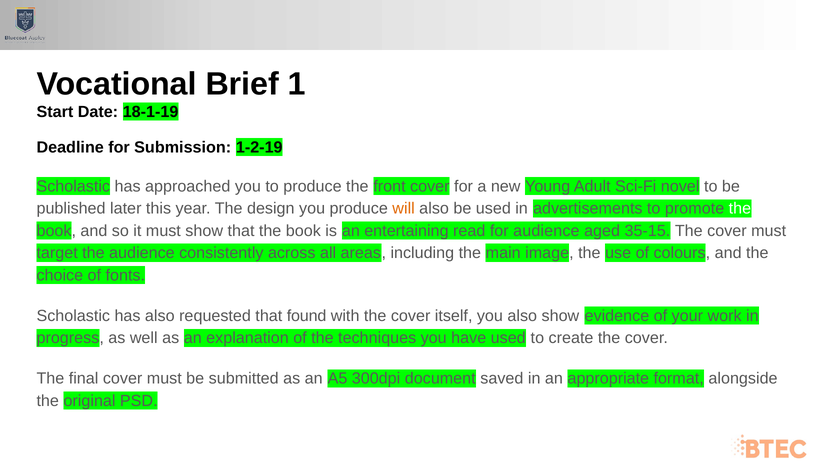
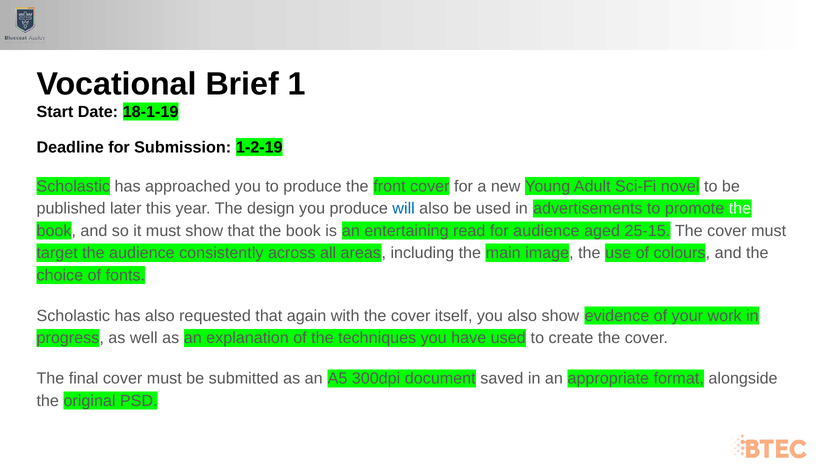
will colour: orange -> blue
35-15: 35-15 -> 25-15
found: found -> again
